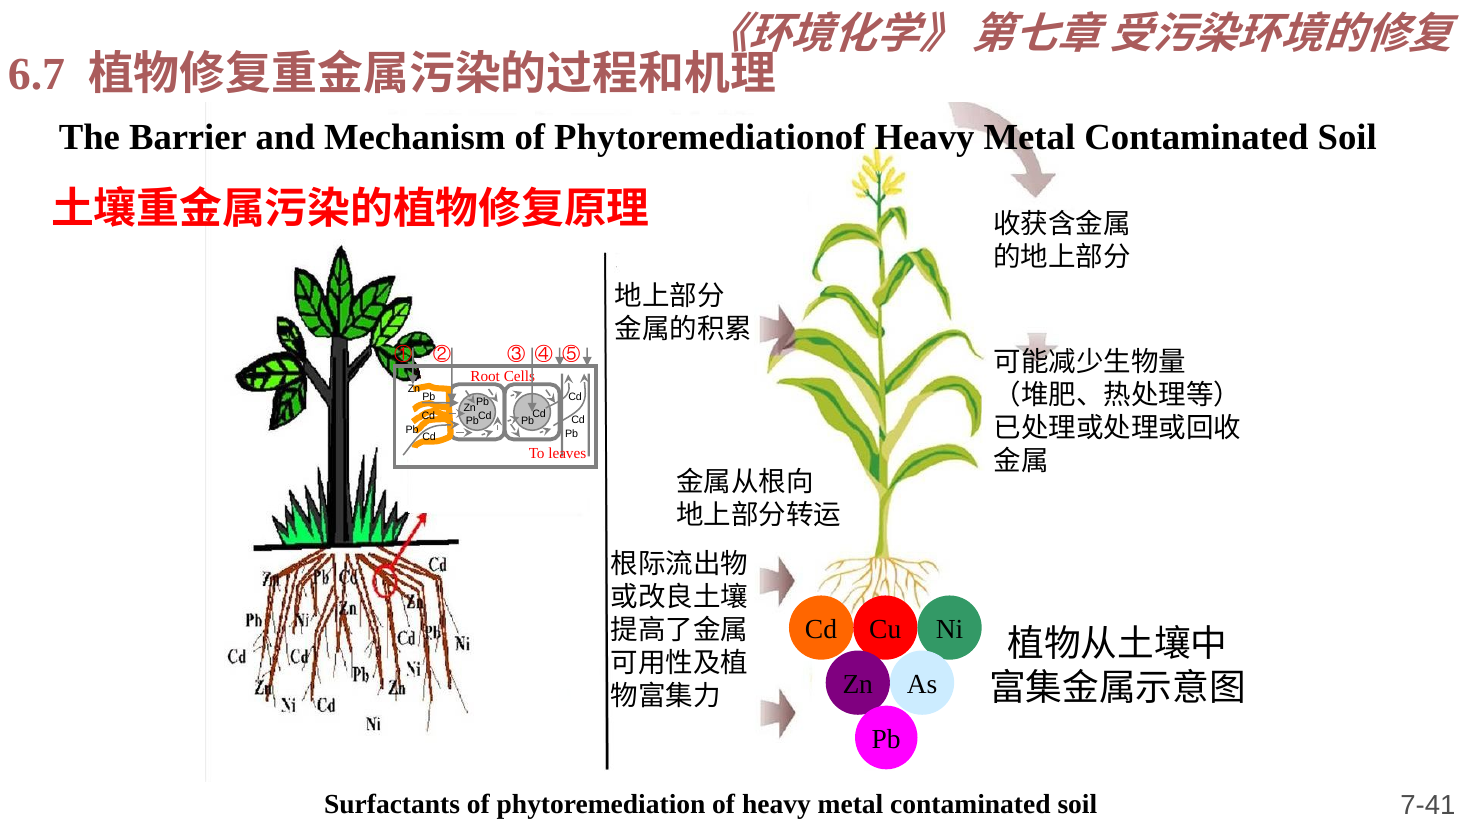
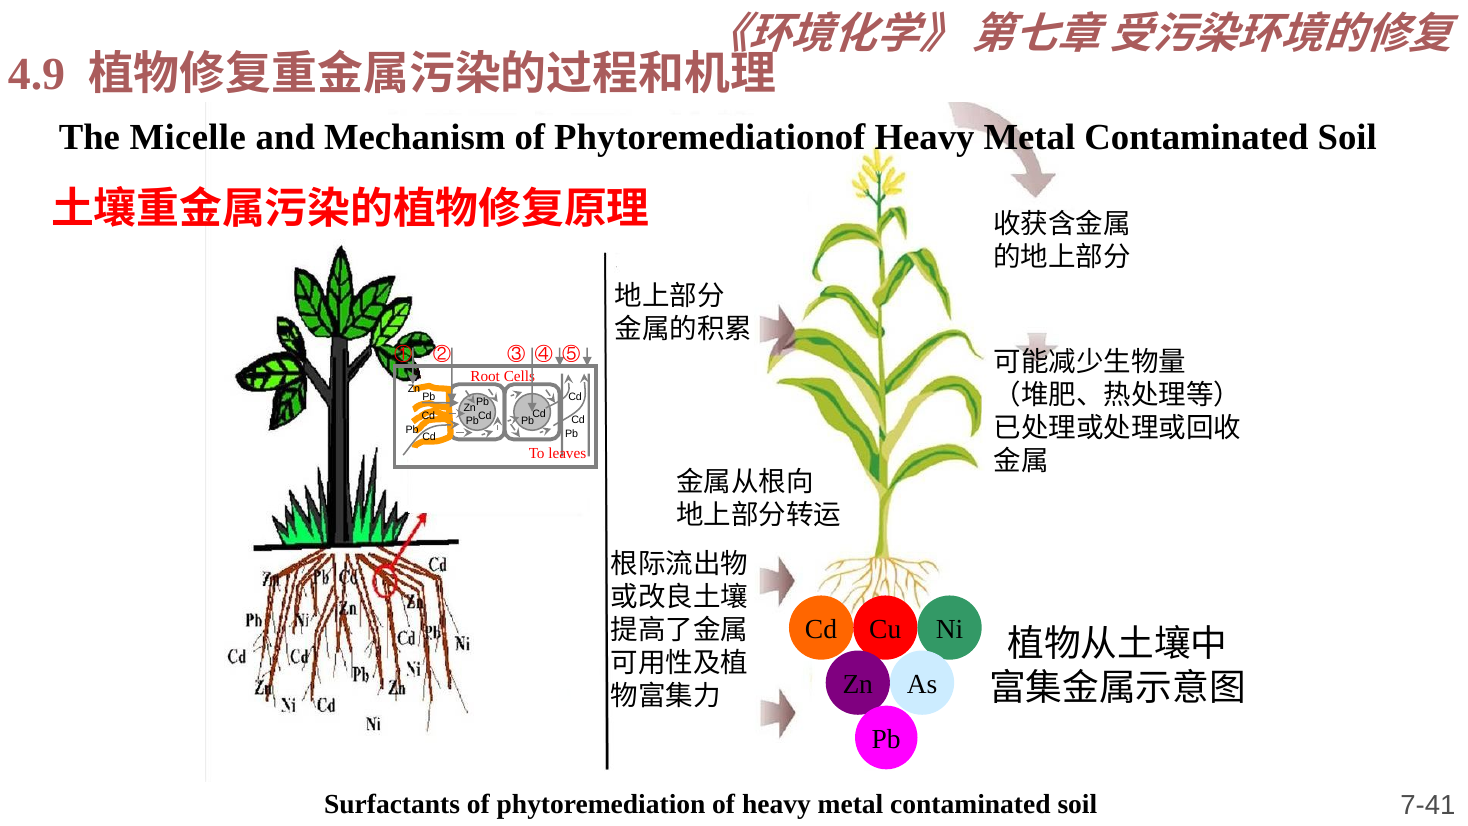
6.7: 6.7 -> 4.9
Barrier: Barrier -> Micelle
